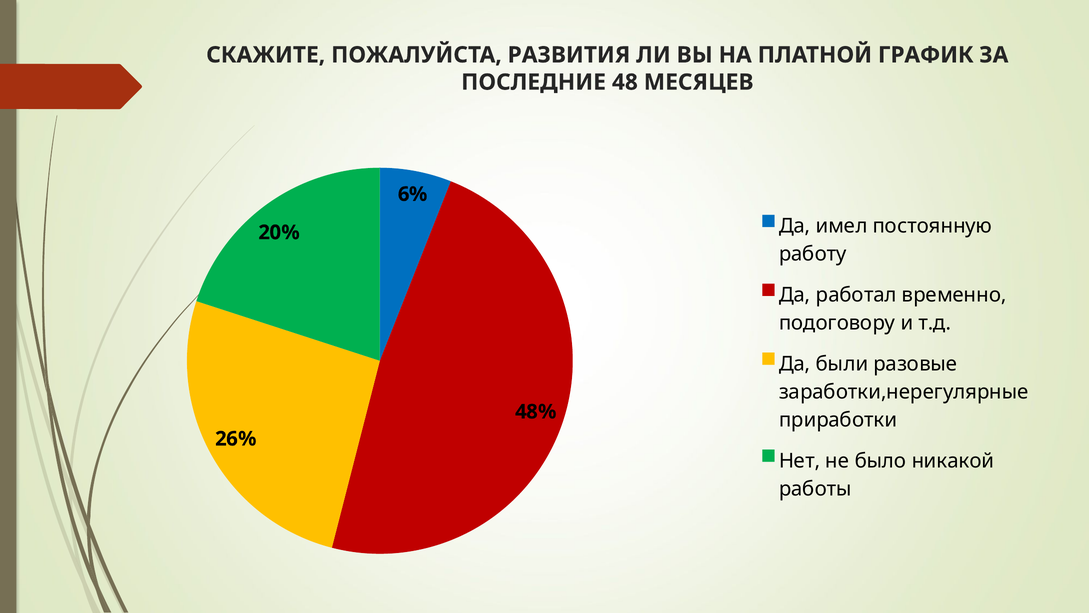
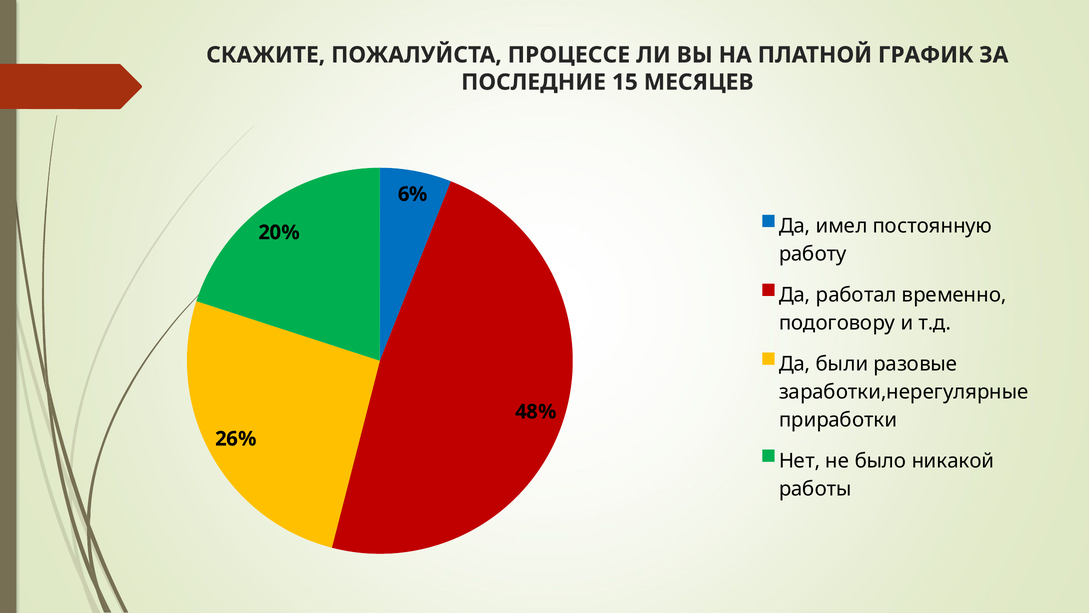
РАЗВИТИЯ: РАЗВИТИЯ -> ПРОЦЕССЕ
48: 48 -> 15
